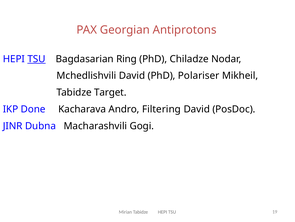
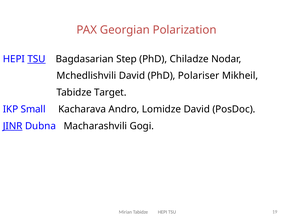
Antiprotons: Antiprotons -> Polarization
Ring: Ring -> Step
Done: Done -> Small
Filtering: Filtering -> Lomidze
JINR underline: none -> present
